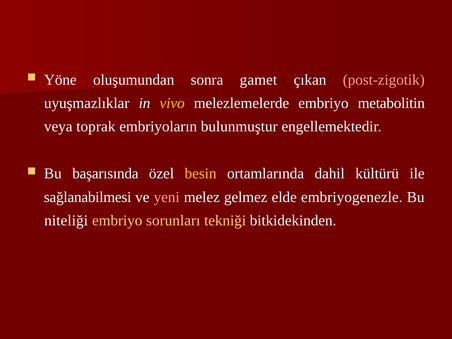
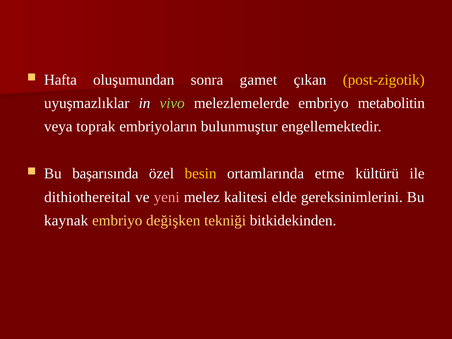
Yöne: Yöne -> Hafta
post-zigotik colour: pink -> yellow
vivo colour: yellow -> light green
dahil: dahil -> etme
sağlanabilmesi: sağlanabilmesi -> dithiothereital
gelmez: gelmez -> kalitesi
embriyogenezle: embriyogenezle -> gereksinimlerini
niteliği: niteliği -> kaynak
sorunları: sorunları -> değişken
